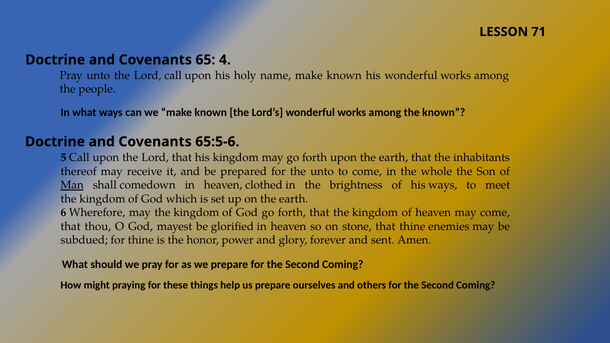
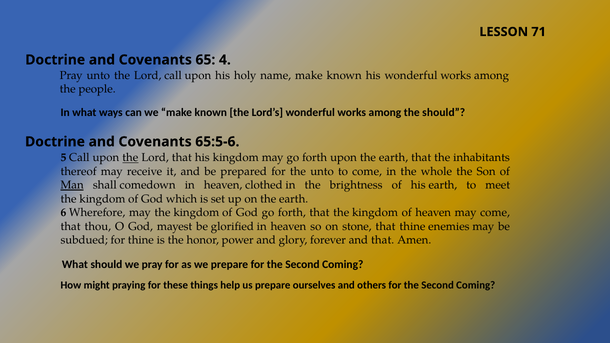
the known: known -> should
the at (130, 158) underline: none -> present
his ways: ways -> earth
and sent: sent -> that
